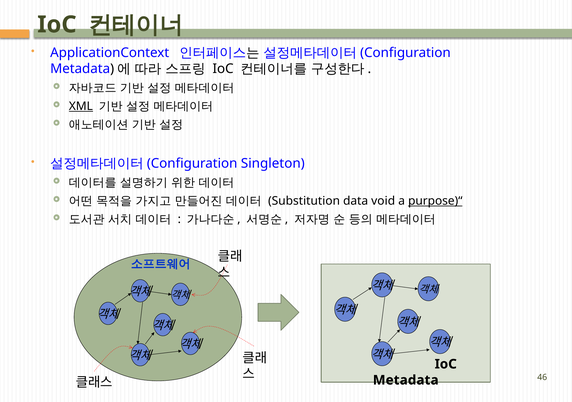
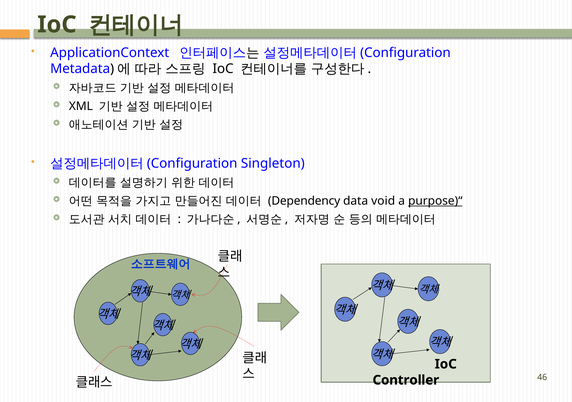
XML underline: present -> none
Substitution: Substitution -> Dependency
Metadata at (406, 381): Metadata -> Controller
